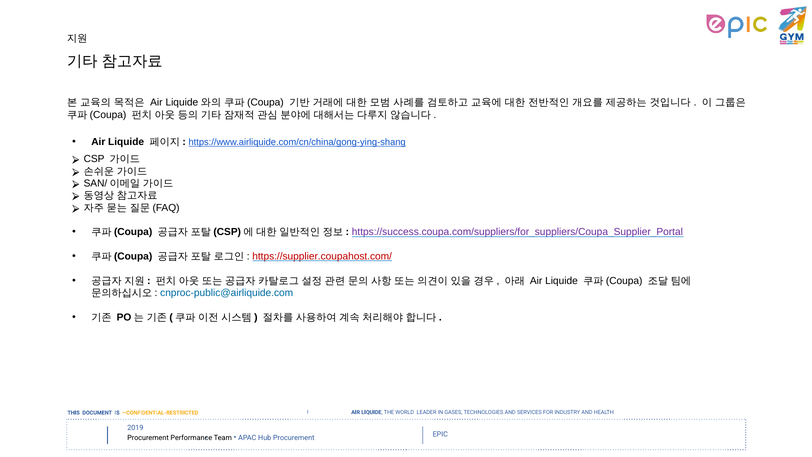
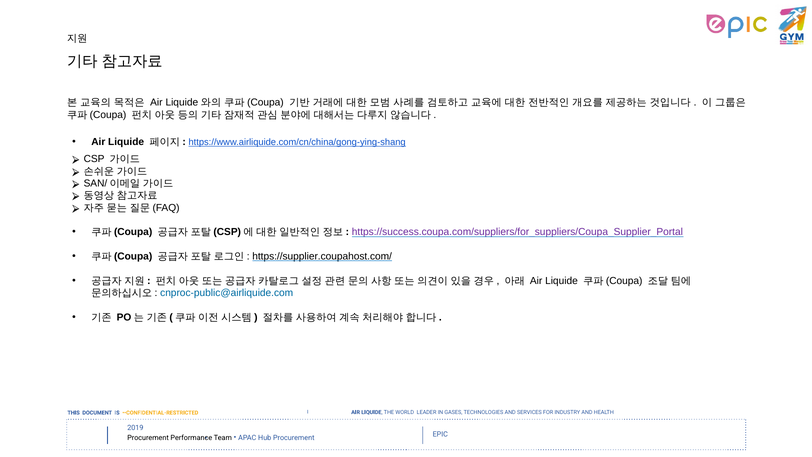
https://supplier.coupahost.com/ colour: red -> black
